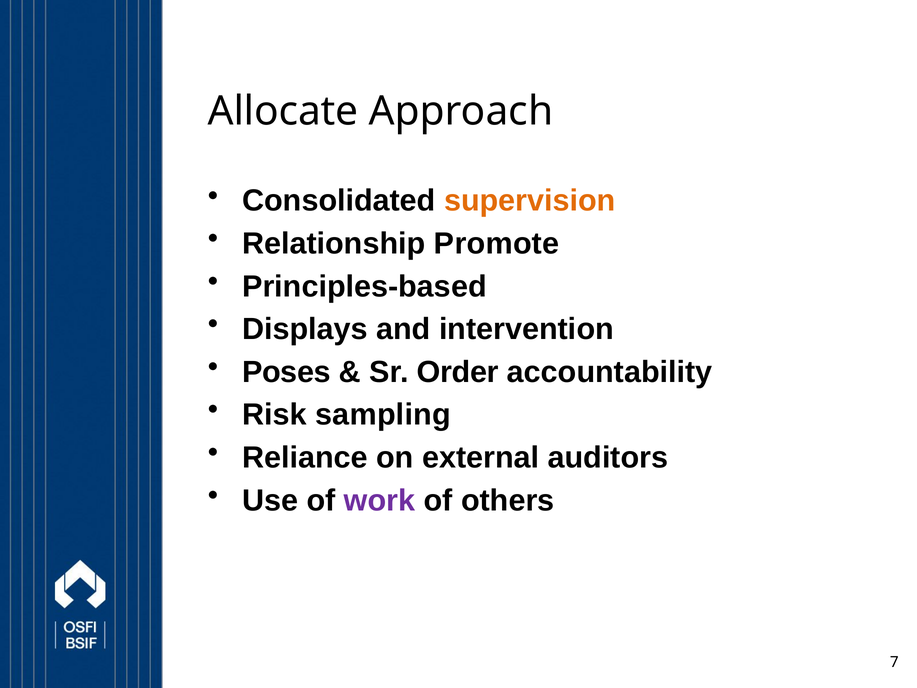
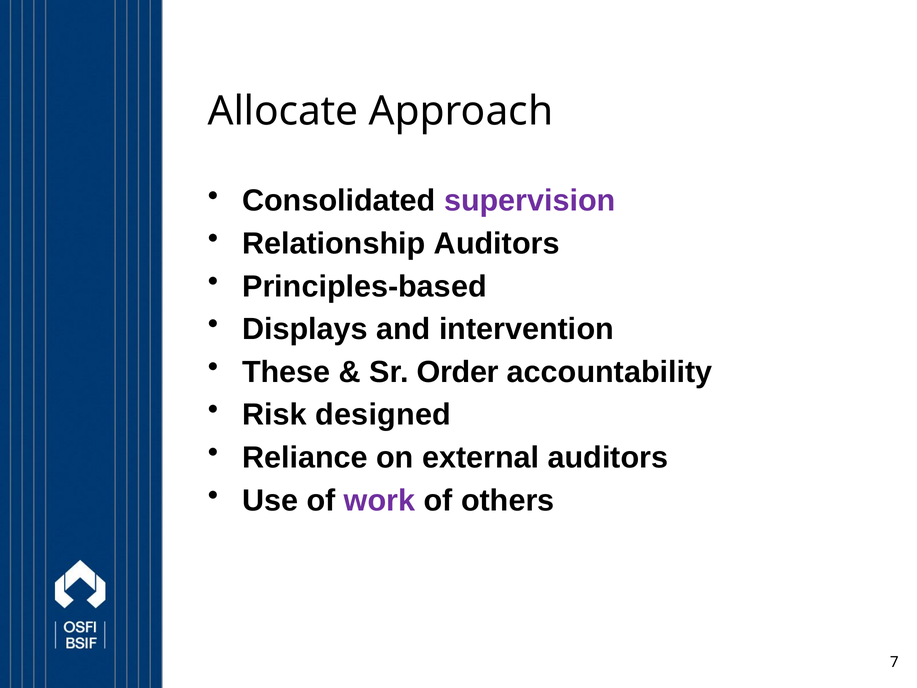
supervision colour: orange -> purple
Relationship Promote: Promote -> Auditors
Poses: Poses -> These
sampling: sampling -> designed
